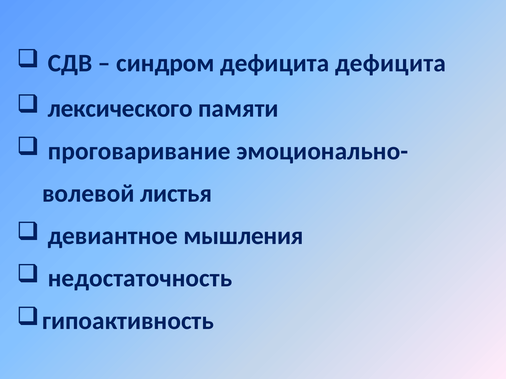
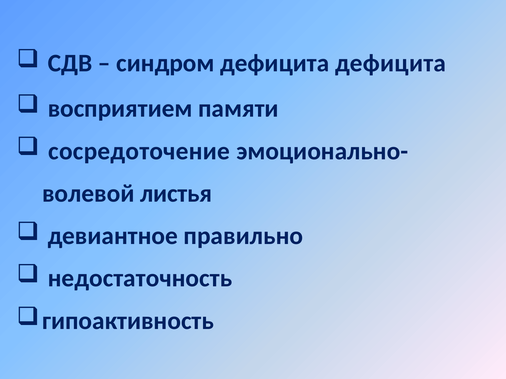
лексического: лексического -> восприятием
проговаривание: проговаривание -> сосредоточение
мышления: мышления -> правильно
